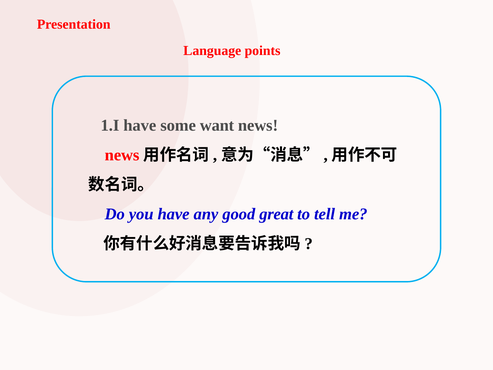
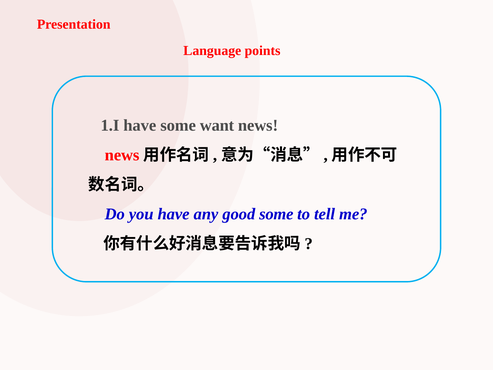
good great: great -> some
